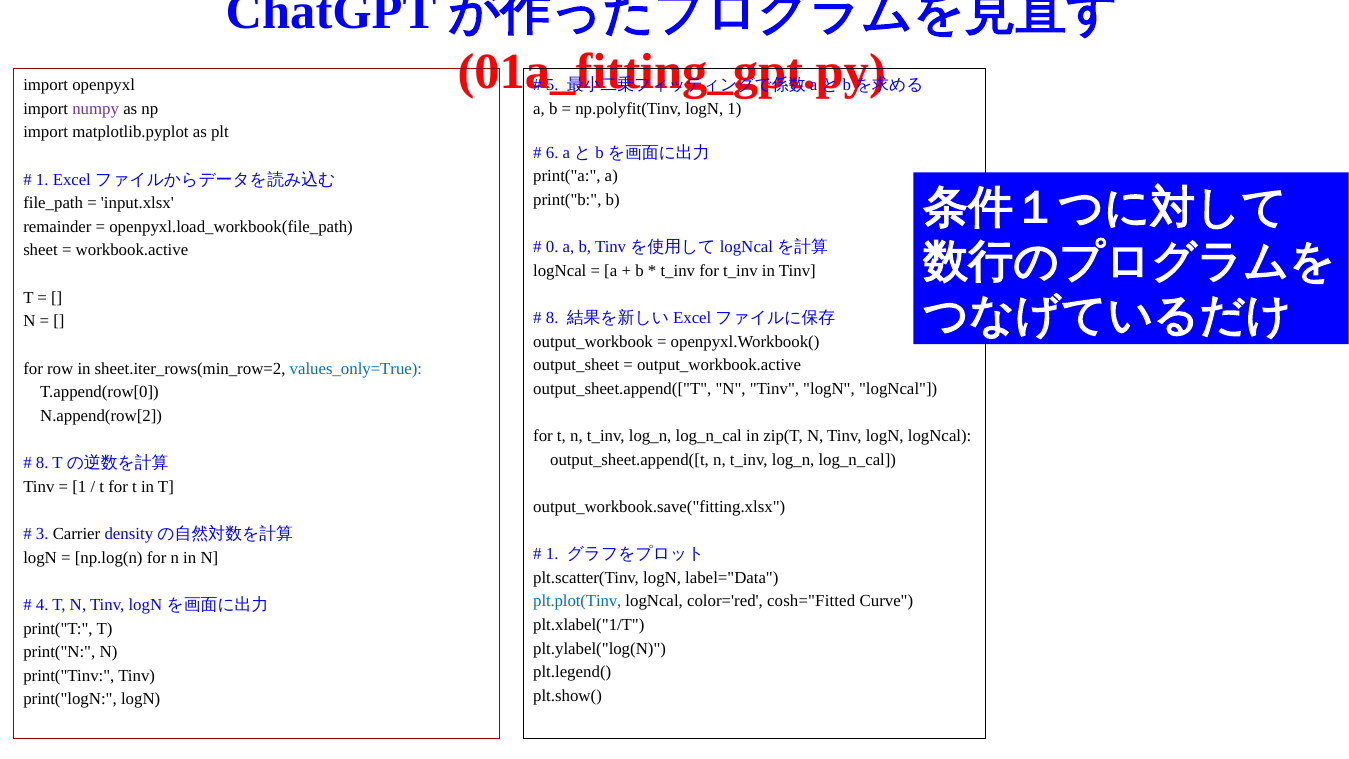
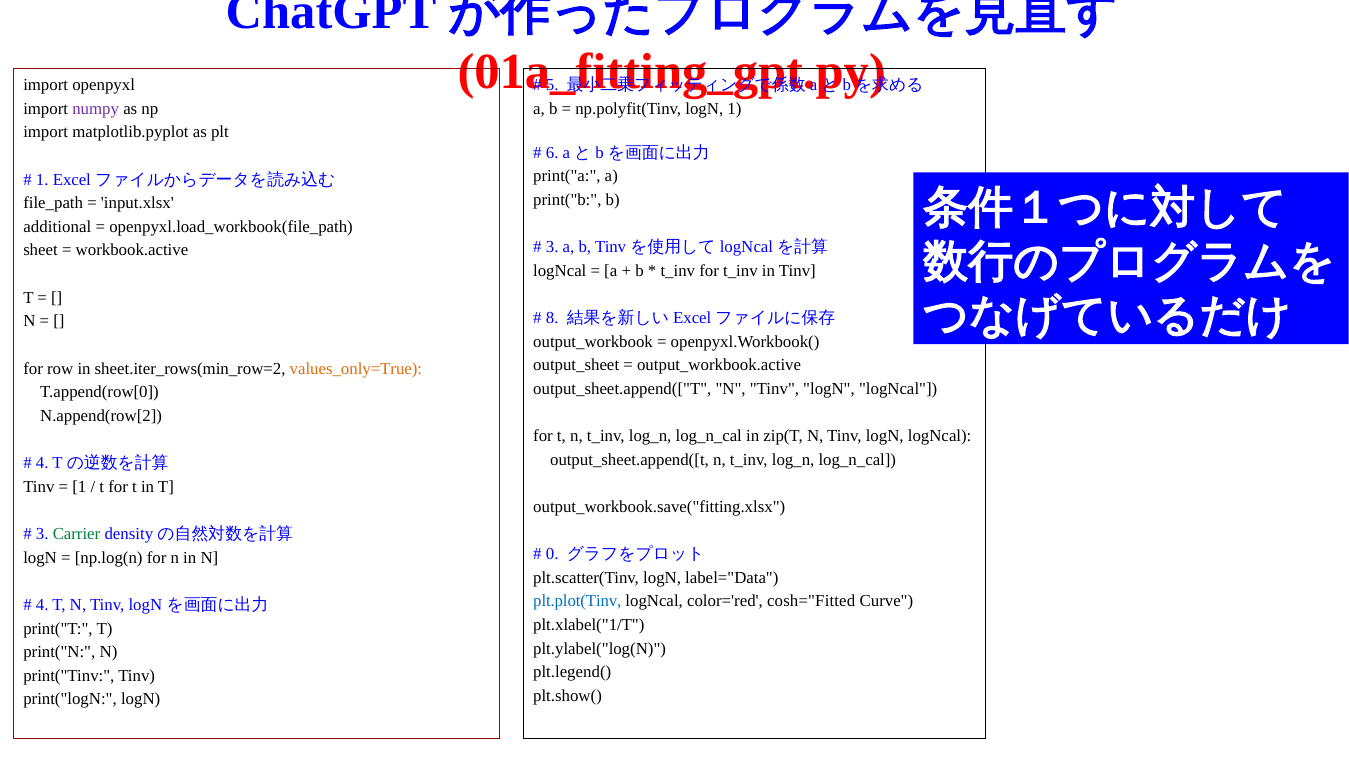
remainder: remainder -> additional
0 at (552, 247): 0 -> 3
values_only=True colour: blue -> orange
8 at (42, 463): 8 -> 4
Carrier colour: black -> green
1 at (552, 554): 1 -> 0
